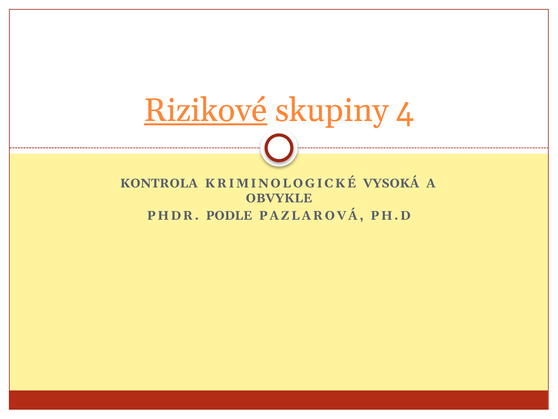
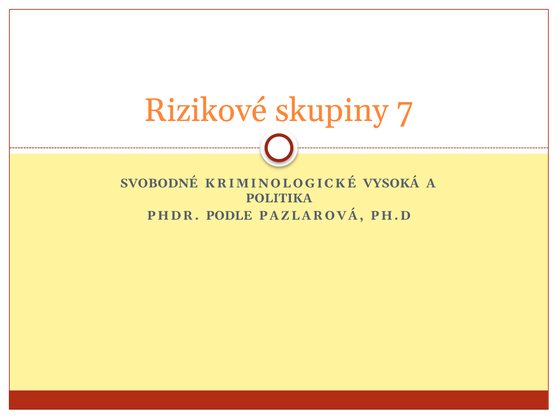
Rizikové underline: present -> none
4: 4 -> 7
KONTROLA: KONTROLA -> SVOBODNÉ
OBVYKLE: OBVYKLE -> POLITIKA
